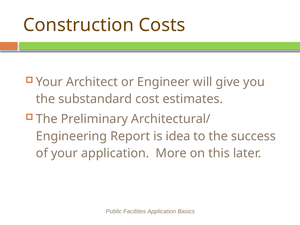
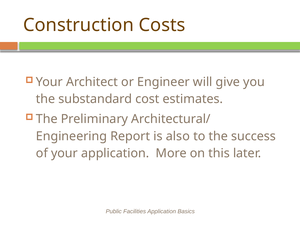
idea: idea -> also
